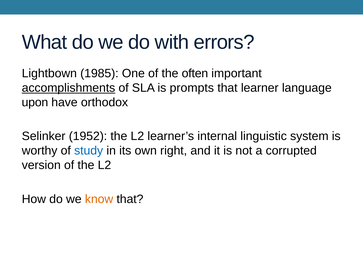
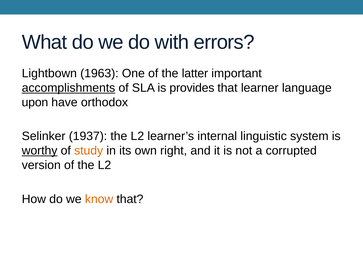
1985: 1985 -> 1963
often: often -> latter
prompts: prompts -> provides
1952: 1952 -> 1937
worthy underline: none -> present
study colour: blue -> orange
